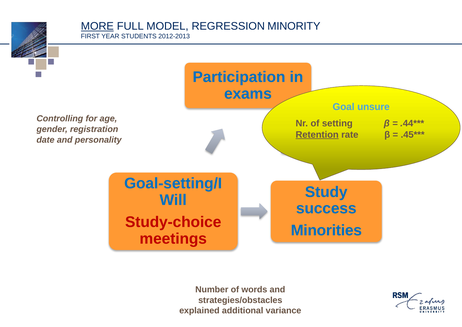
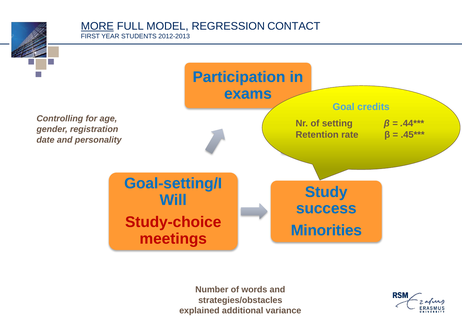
MINORITY: MINORITY -> CONTACT
unsure: unsure -> credits
Retention underline: present -> none
